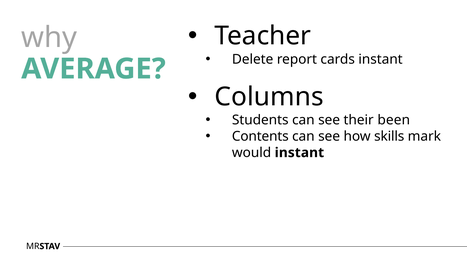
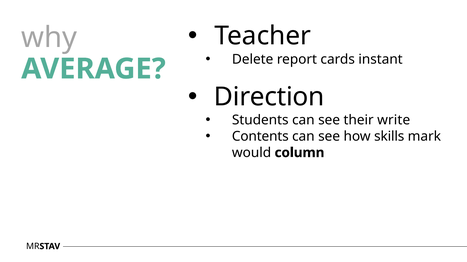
Columns: Columns -> Direction
been: been -> write
would instant: instant -> column
